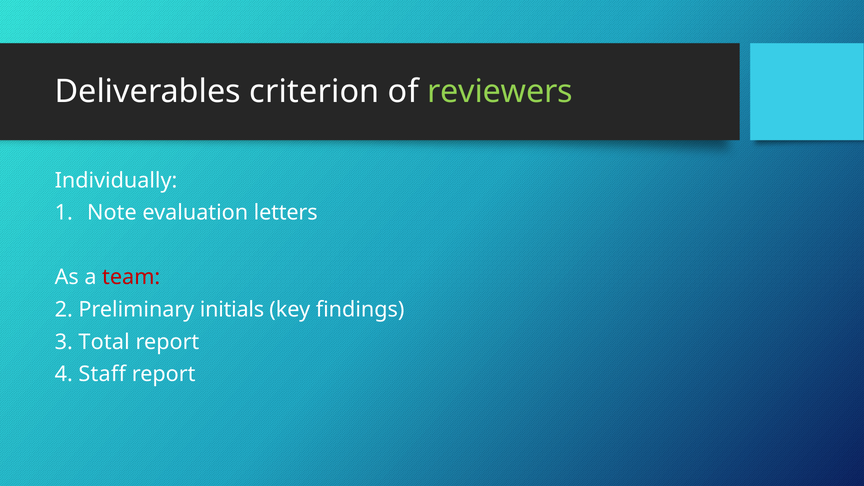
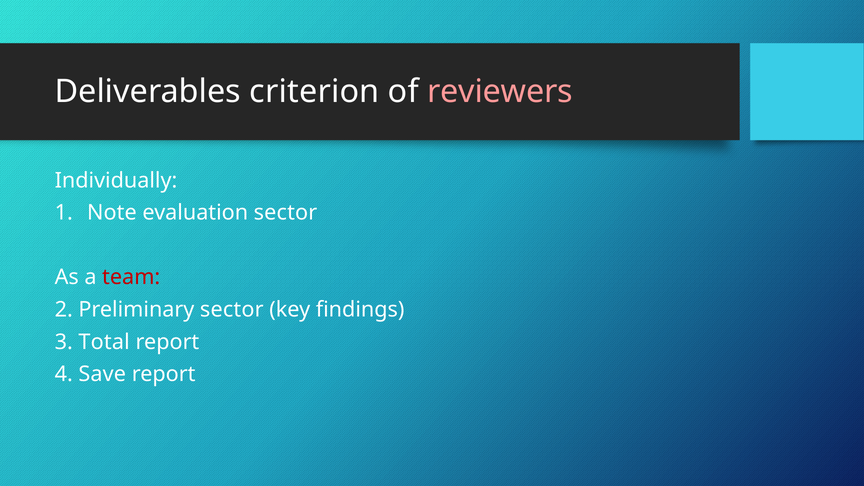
reviewers colour: light green -> pink
evaluation letters: letters -> sector
Preliminary initials: initials -> sector
Staff: Staff -> Save
